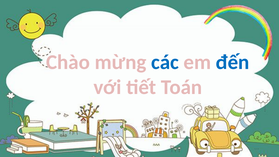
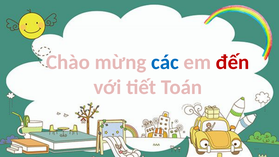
đến colour: blue -> red
